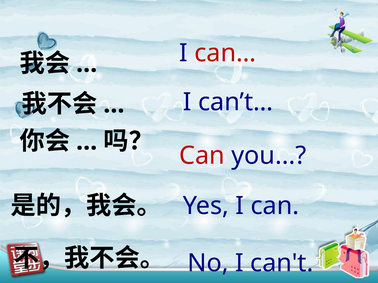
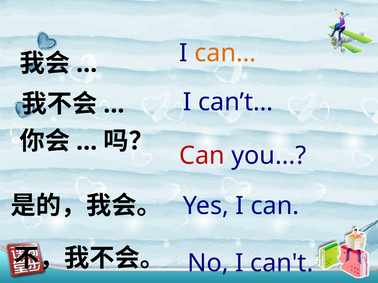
can… colour: red -> orange
